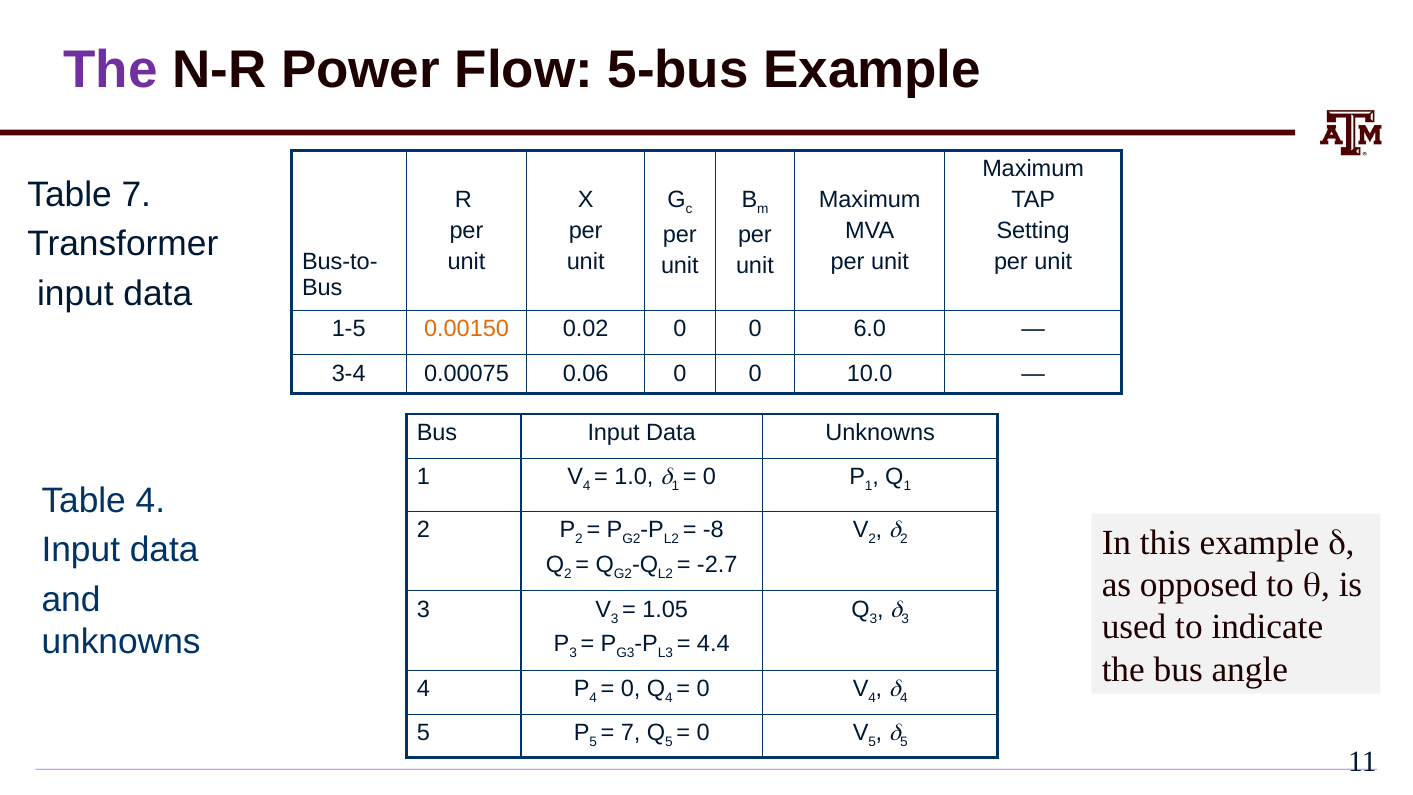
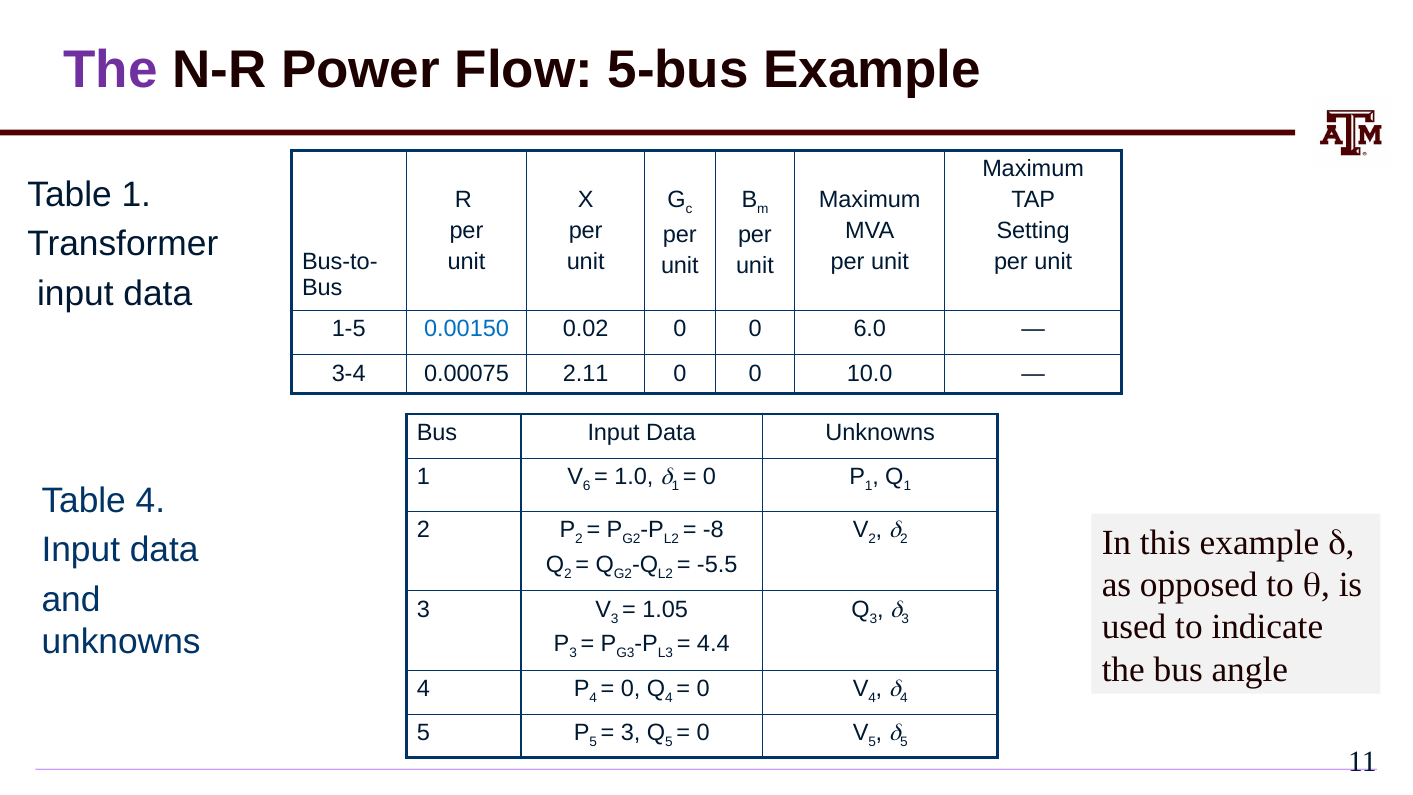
Table 7: 7 -> 1
0.00150 colour: orange -> blue
0.06: 0.06 -> 2.11
4 at (587, 486): 4 -> 6
-2.7: -2.7 -> -5.5
7 at (631, 733): 7 -> 3
